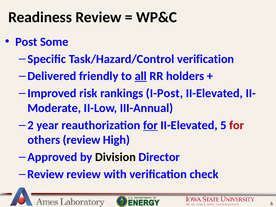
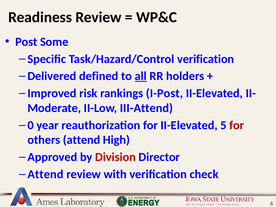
friendly: friendly -> defined
III-Annual: III-Annual -> III-Attend
2: 2 -> 0
for at (150, 125) underline: present -> none
others review: review -> attend
Division colour: black -> red
Review at (46, 174): Review -> Attend
